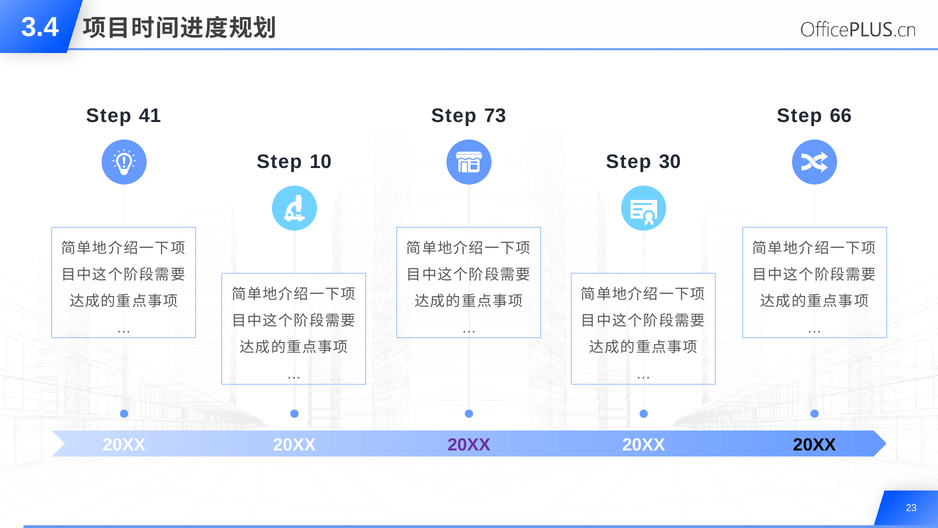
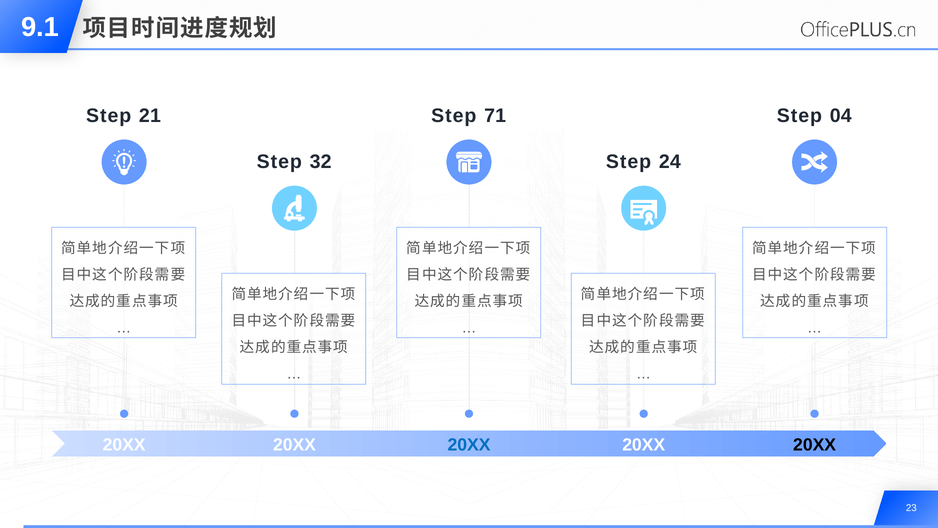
3.4: 3.4 -> 9.1
41: 41 -> 21
73: 73 -> 71
66: 66 -> 04
10: 10 -> 32
30: 30 -> 24
20XX at (469, 444) colour: purple -> blue
